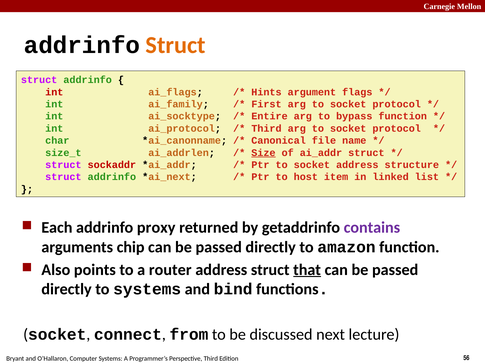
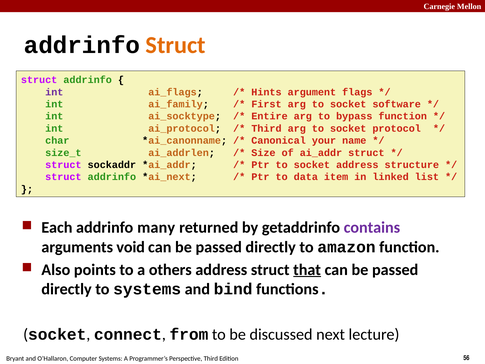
int at (54, 92) colour: red -> purple
protocol at (397, 104): protocol -> software
file: file -> your
Size underline: present -> none
sockaddr colour: red -> black
host: host -> data
proxy: proxy -> many
chip: chip -> void
router: router -> others
